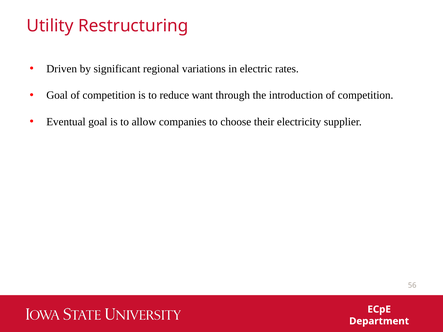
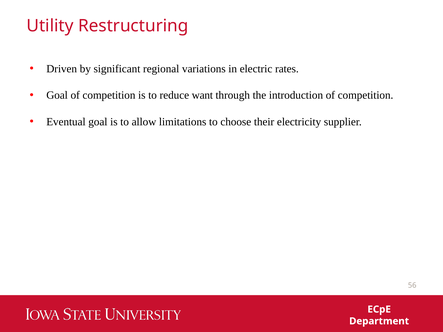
companies: companies -> limitations
